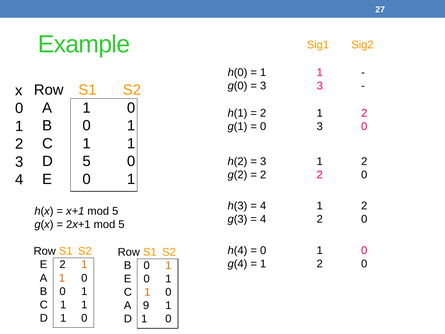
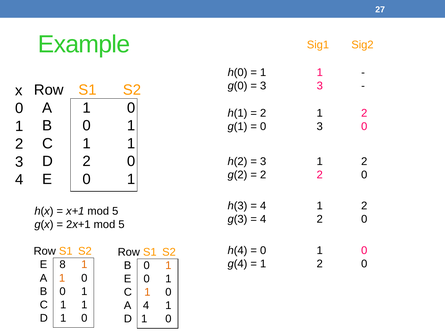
D 5: 5 -> 2
E 2: 2 -> 8
A 9: 9 -> 4
